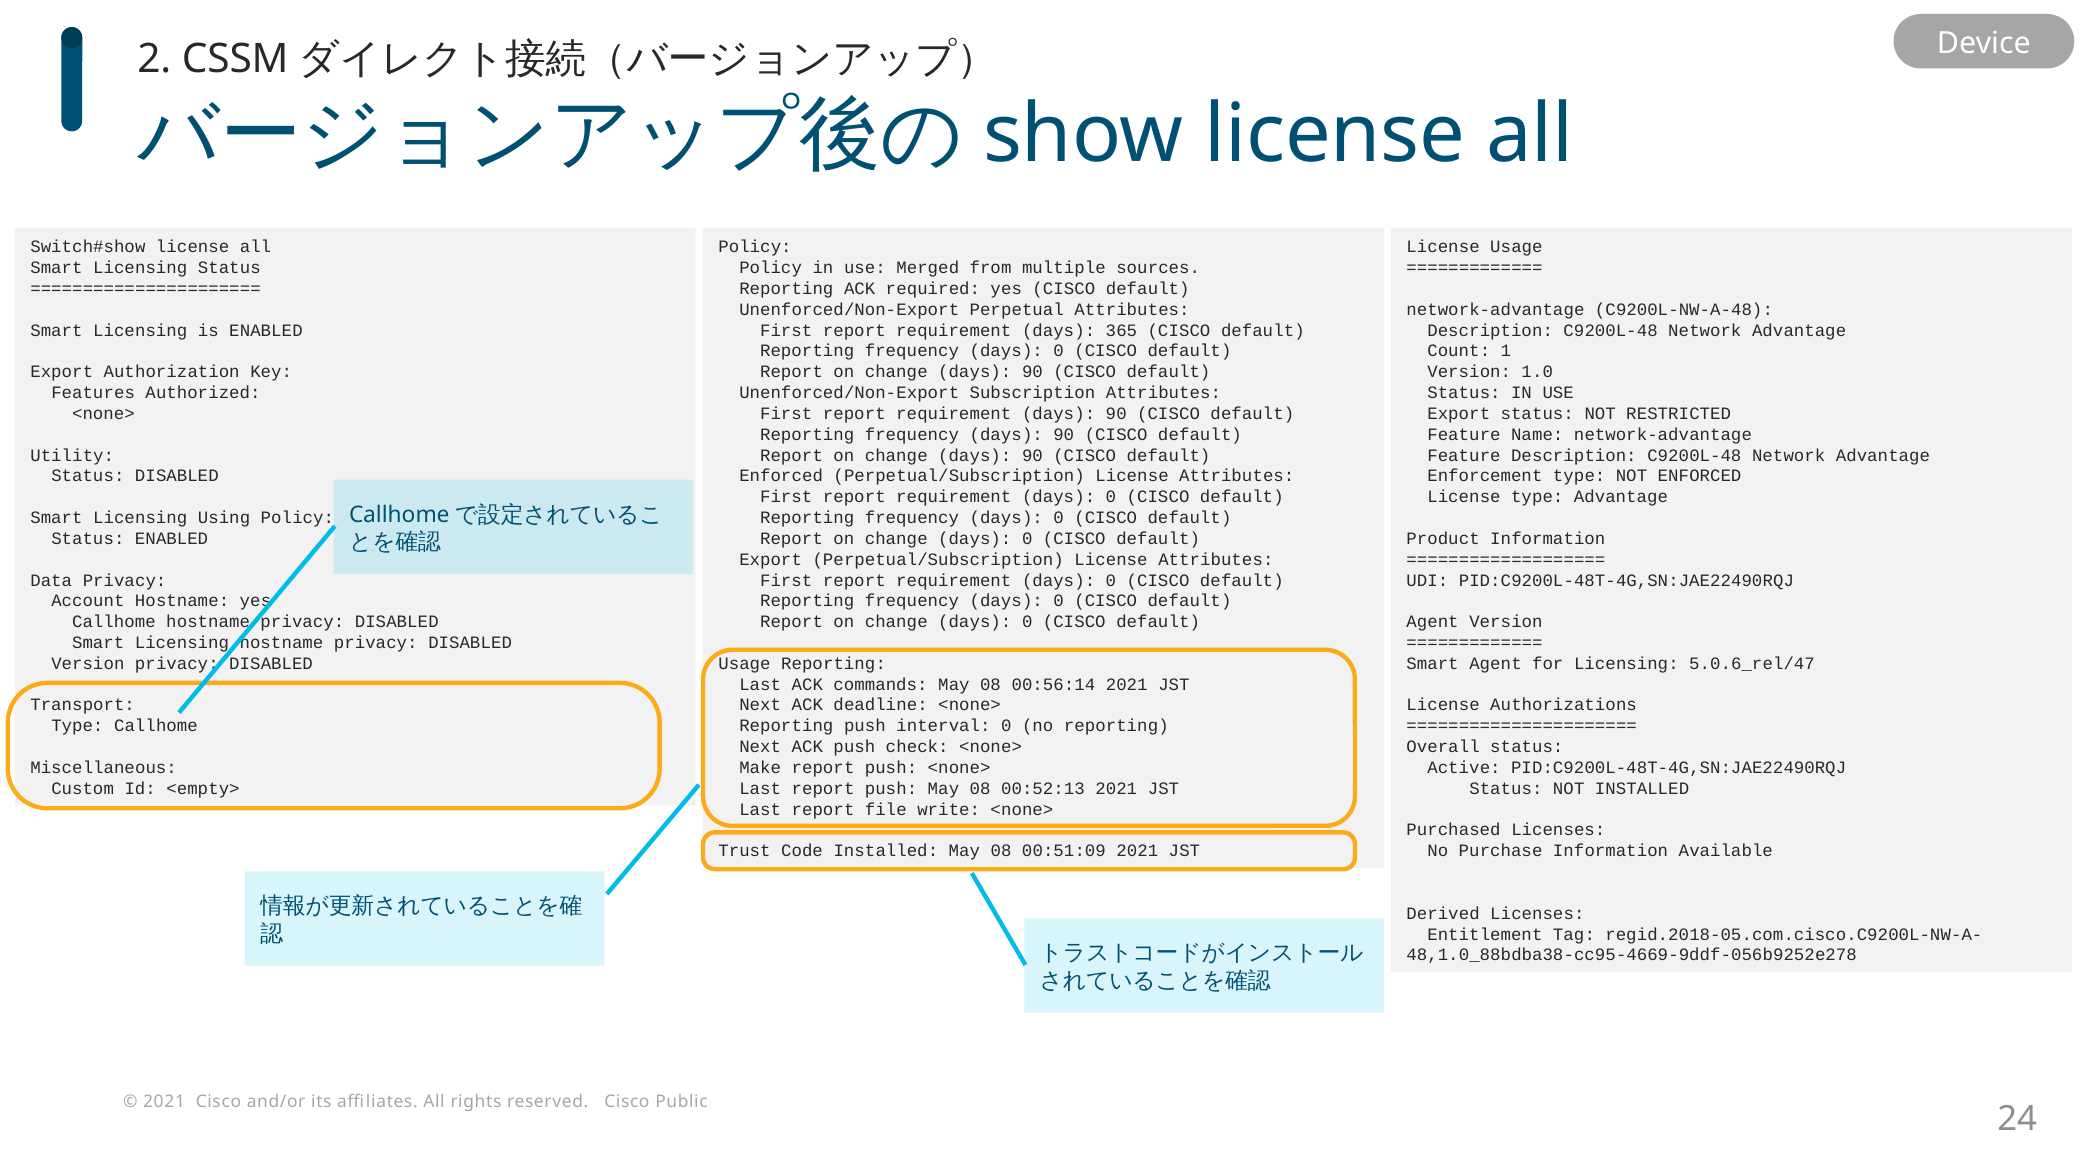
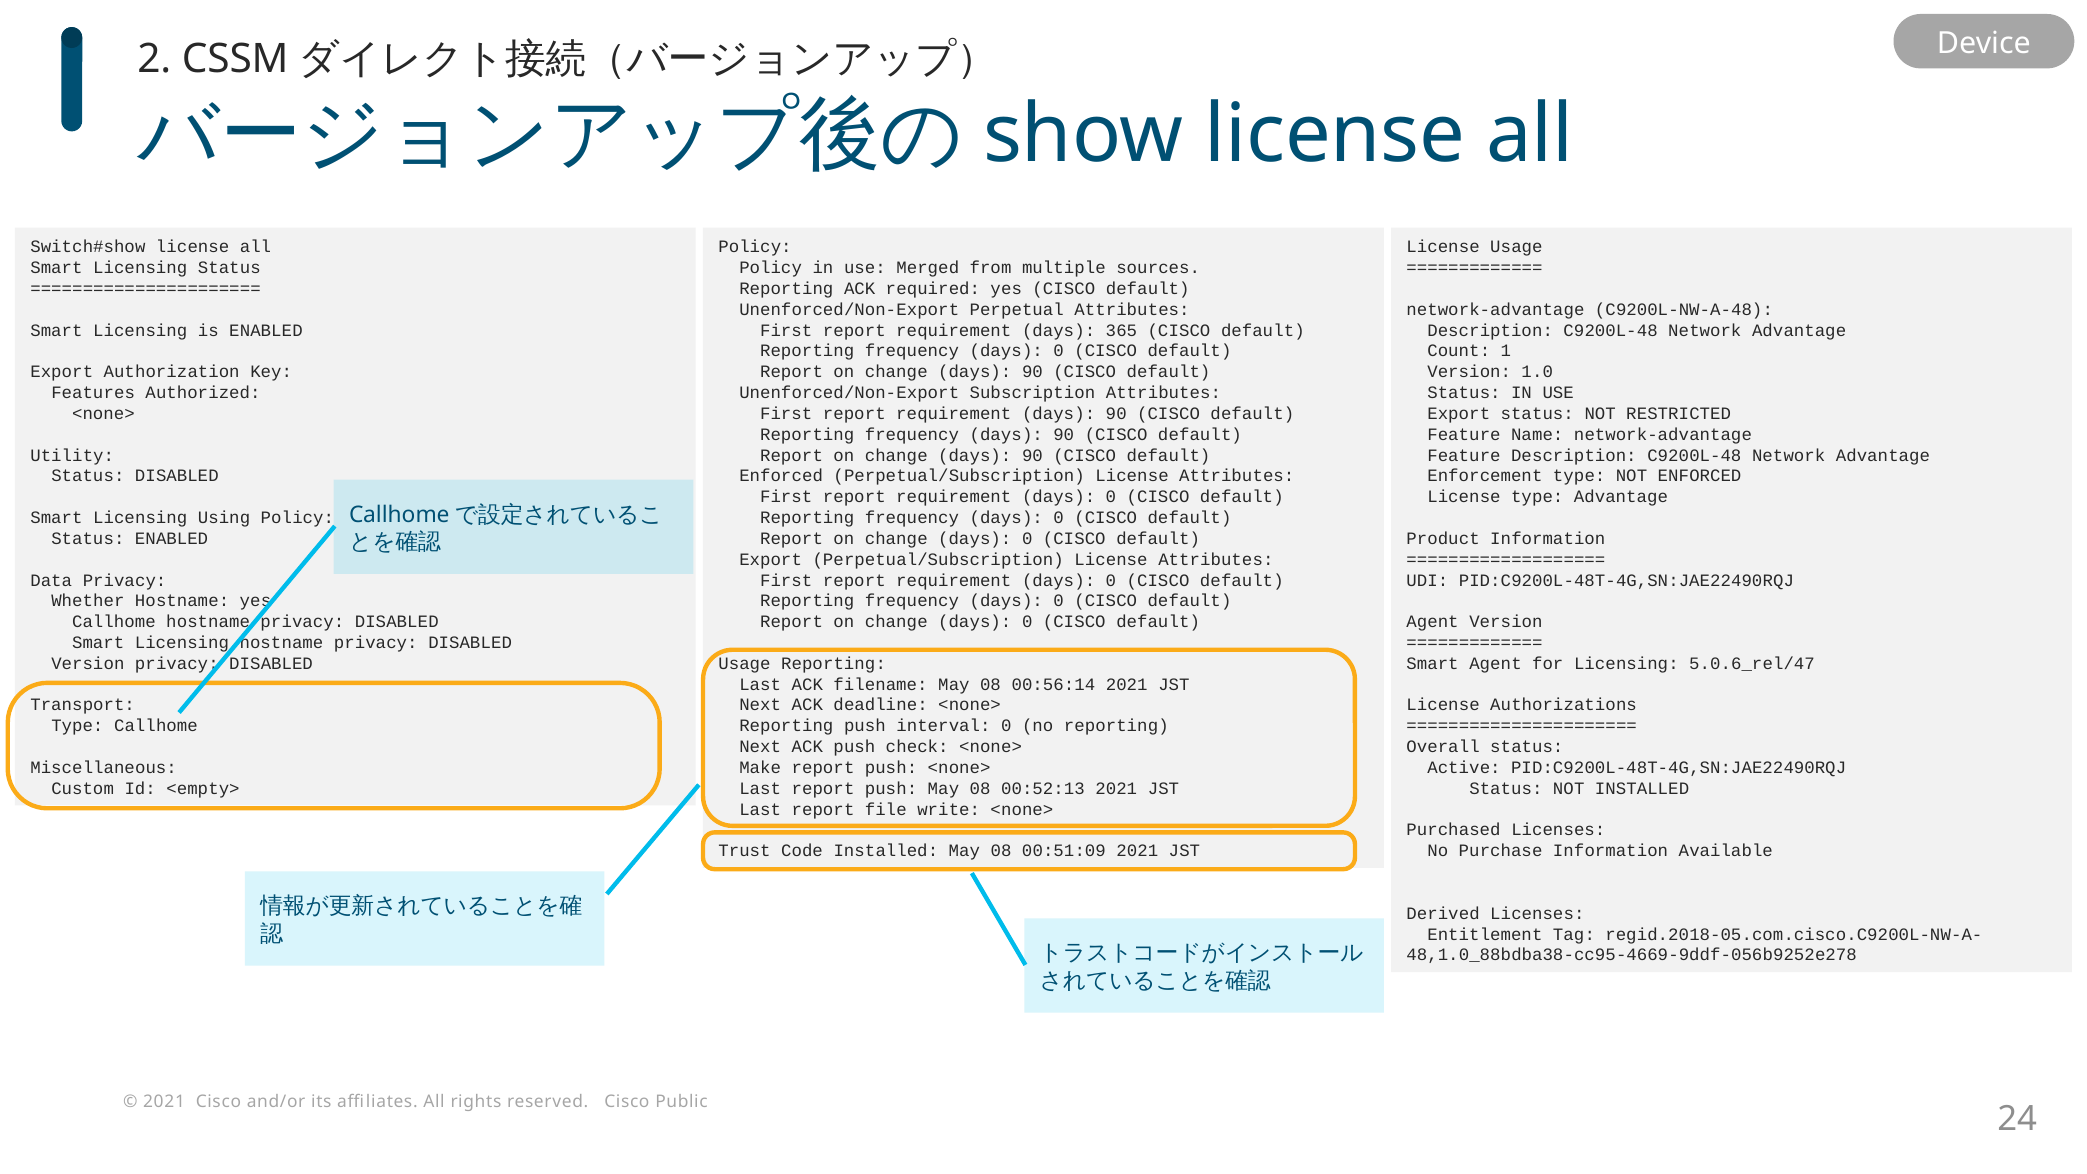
Account: Account -> Whether
commands: commands -> filename
